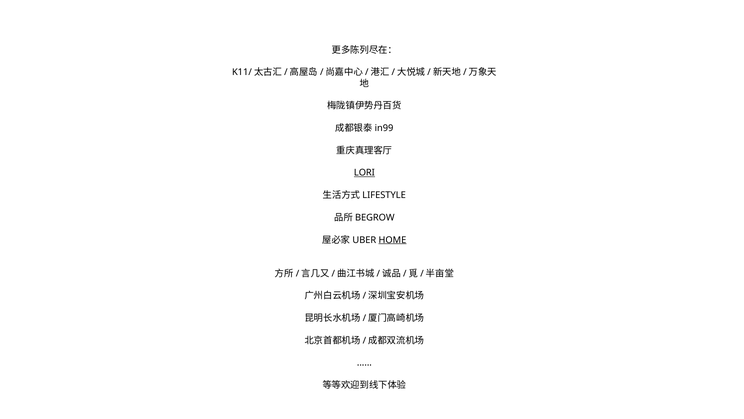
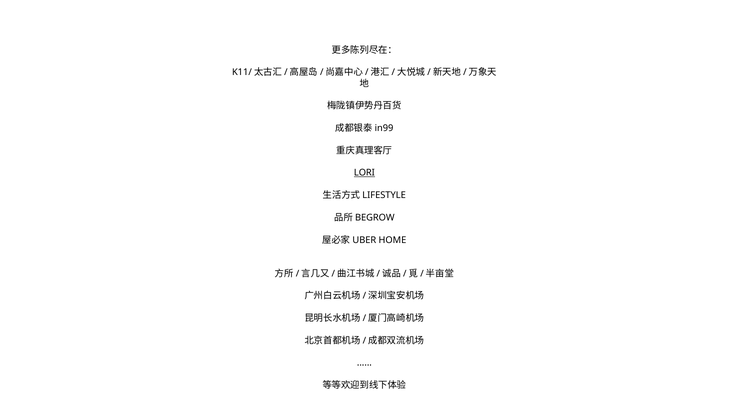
HOME underline: present -> none
